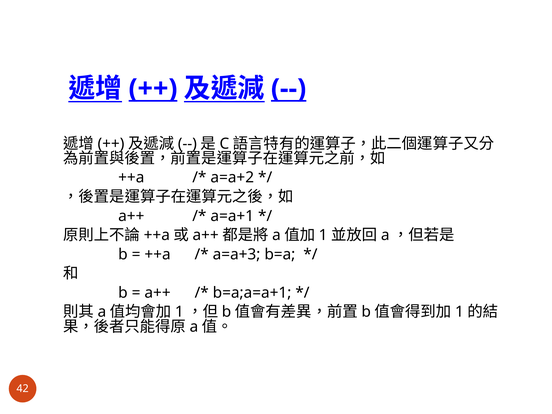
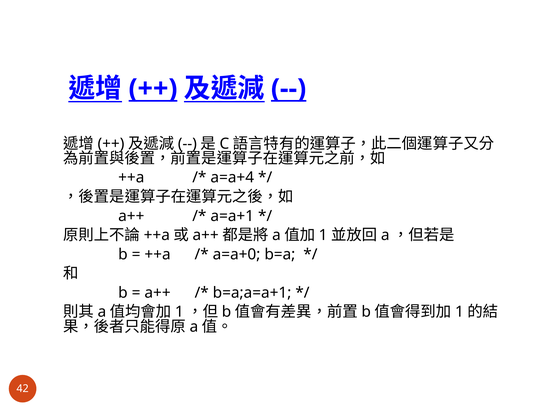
a=a+2: a=a+2 -> a=a+4
a=a+3: a=a+3 -> a=a+0
